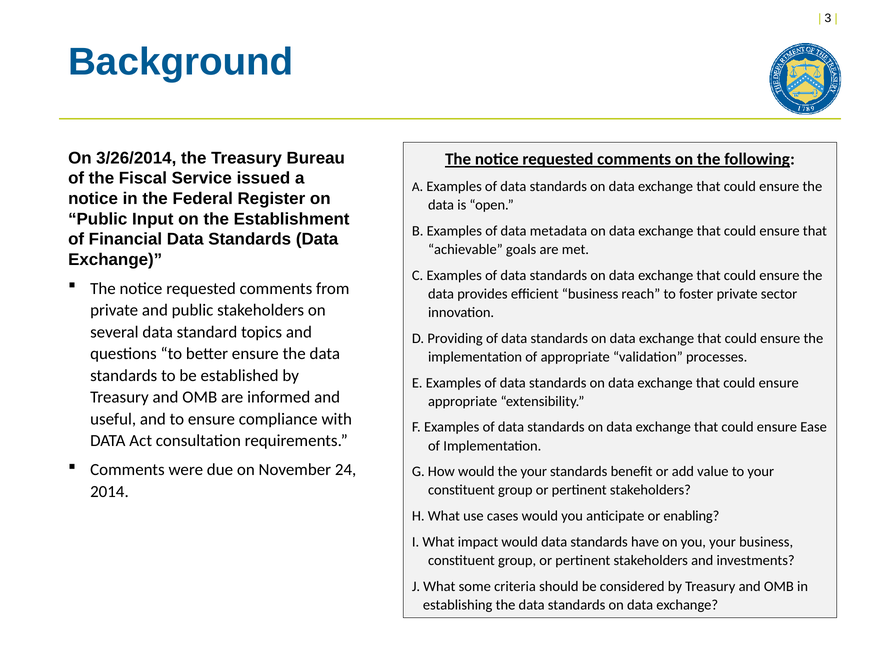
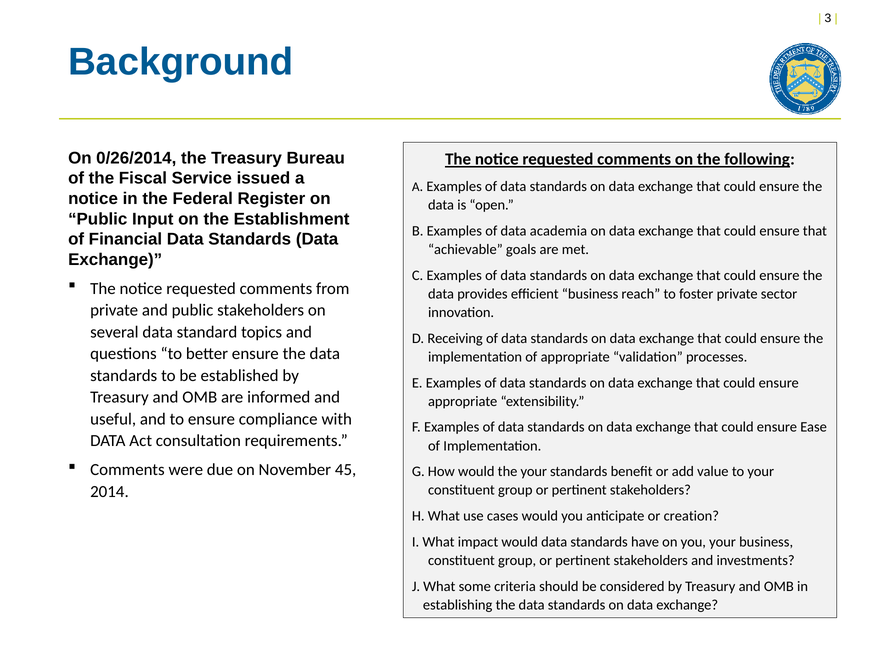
3/26/2014: 3/26/2014 -> 0/26/2014
metadata: metadata -> academia
Providing: Providing -> Receiving
24: 24 -> 45
enabling: enabling -> creation
